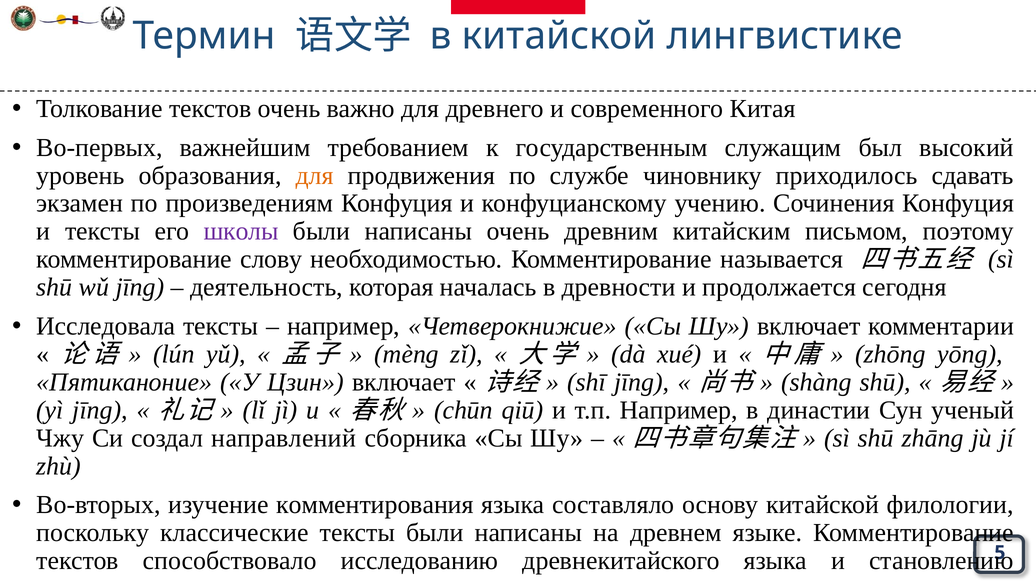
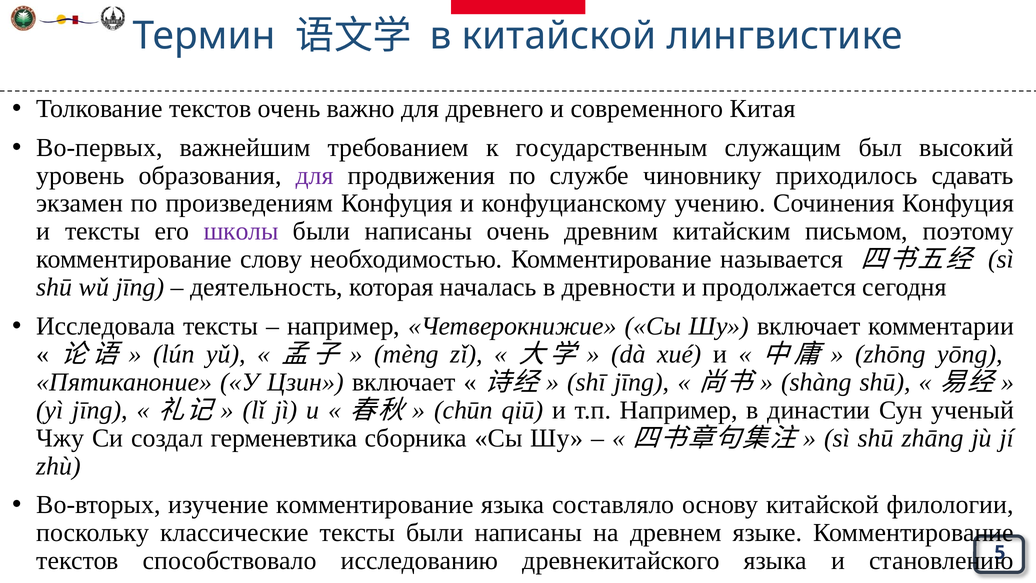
для at (315, 175) colour: orange -> purple
направлений: направлений -> герменевтика
изучение комментирования: комментирования -> комментирование
